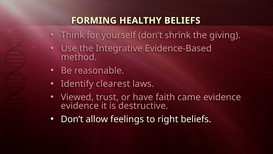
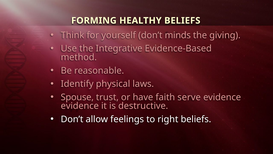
shrink: shrink -> minds
clearest: clearest -> physical
Viewed: Viewed -> Spouse
came: came -> serve
